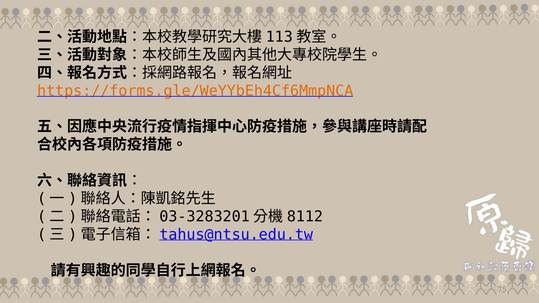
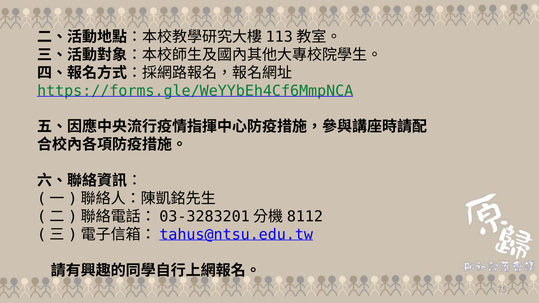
https://forms.gle/WeYYbEh4Cf6MmpNCA colour: orange -> green
